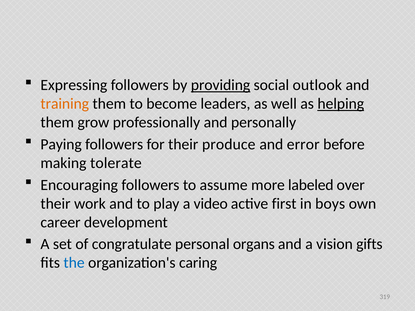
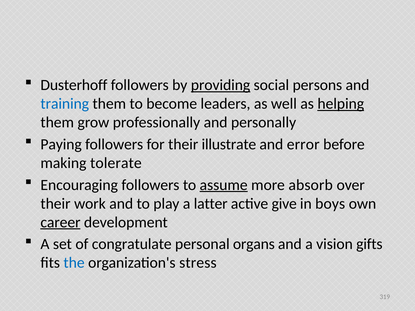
Expressing: Expressing -> Dusterhoff
outlook: outlook -> persons
training colour: orange -> blue
produce: produce -> illustrate
assume underline: none -> present
labeled: labeled -> absorb
video: video -> latter
first: first -> give
career underline: none -> present
caring: caring -> stress
